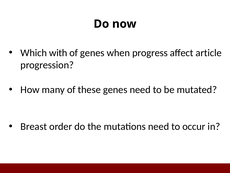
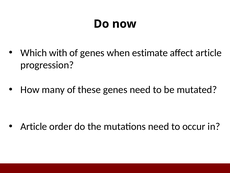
progress: progress -> estimate
Breast at (34, 126): Breast -> Article
